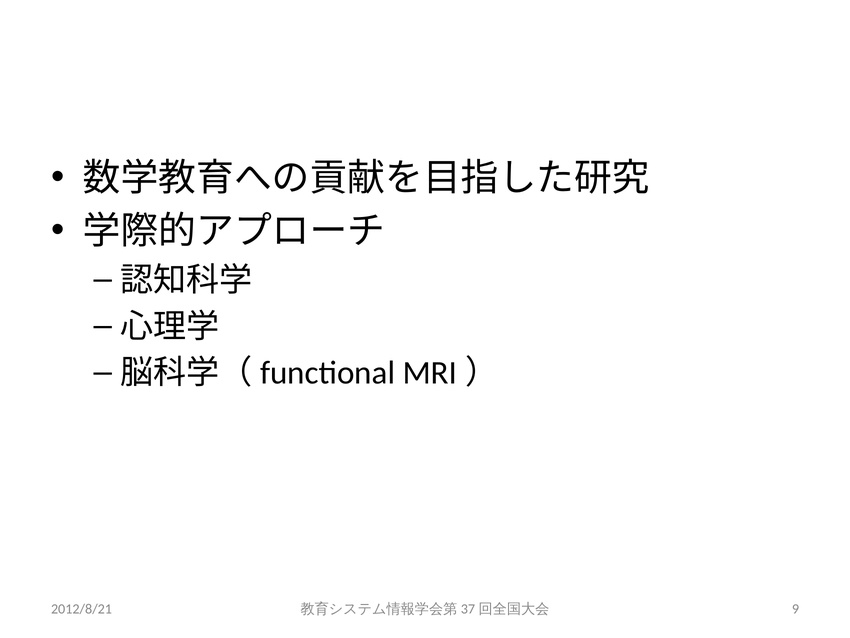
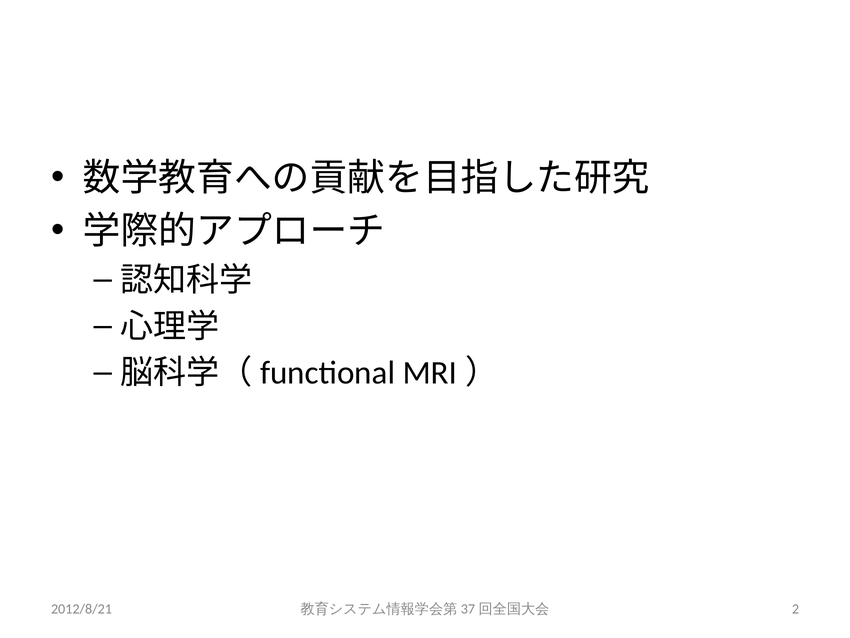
9: 9 -> 2
